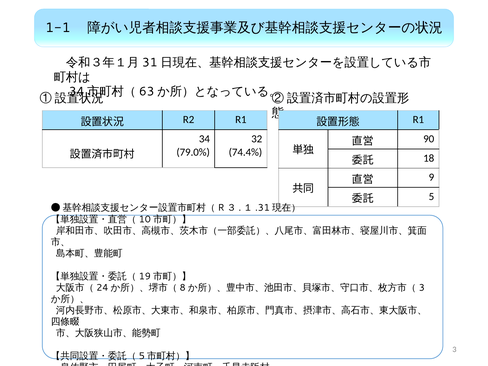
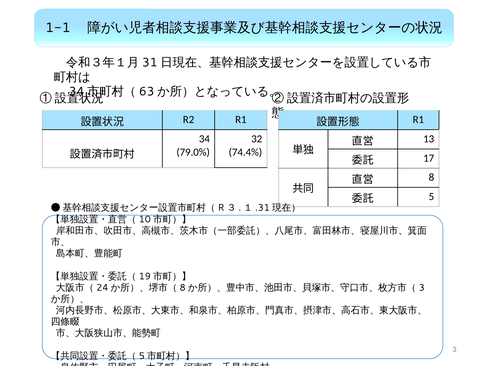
90: 90 -> 13
18: 18 -> 17
9: 9 -> 8
